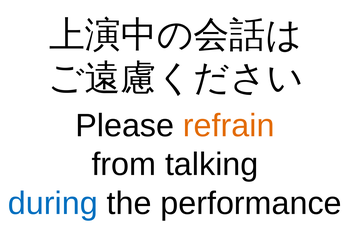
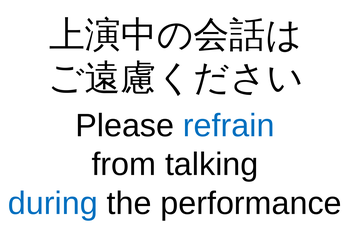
refrain colour: orange -> blue
